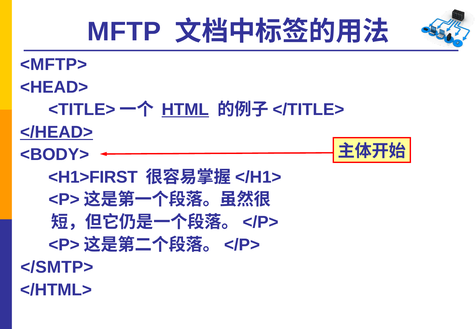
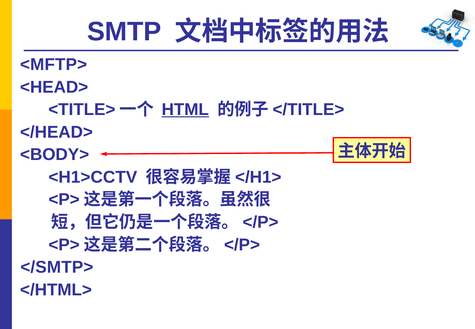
MFTP: MFTP -> SMTP
</HEAD> underline: present -> none
<H1>FIRST: <H1>FIRST -> <H1>CCTV
